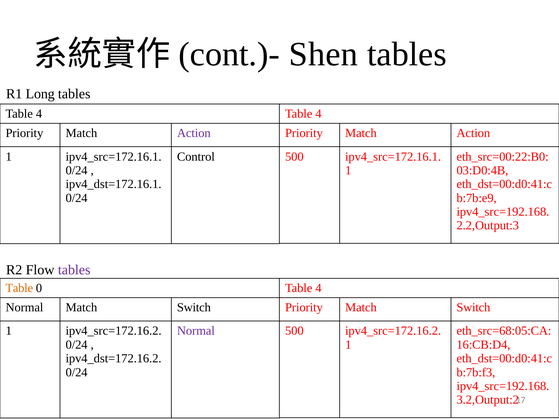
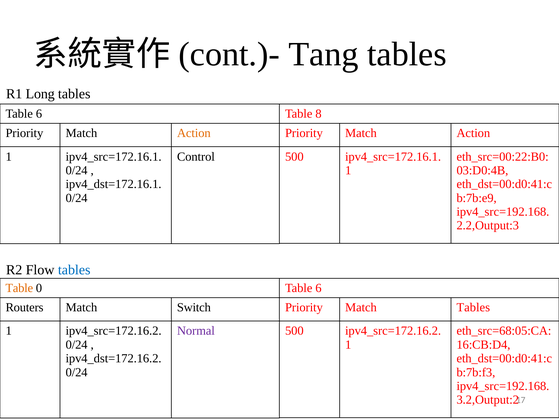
Shen: Shen -> Tang
4 at (39, 114): 4 -> 6
4 at (319, 114): 4 -> 8
Action at (194, 133) colour: purple -> orange
tables at (74, 270) colour: purple -> blue
4 at (319, 288): 4 -> 6
Normal at (24, 308): Normal -> Routers
Priority Match Switch: Switch -> Tables
